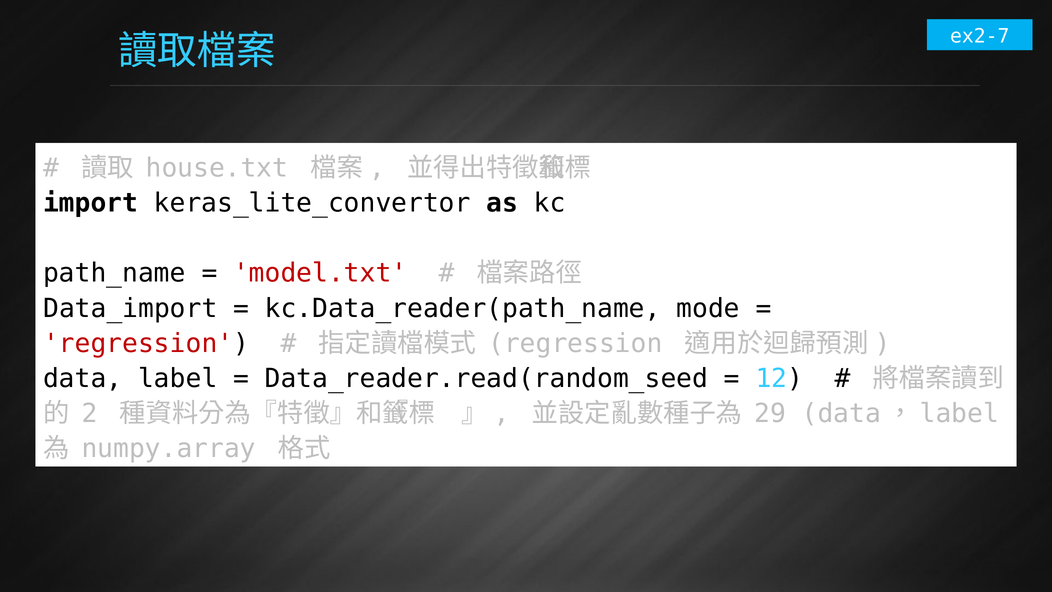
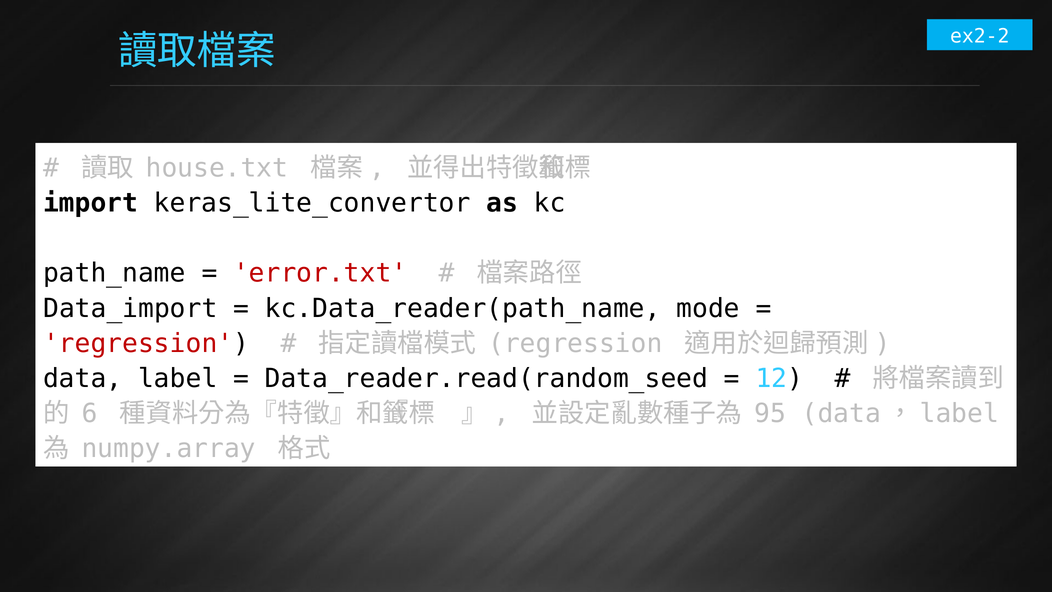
ex2-7: ex2-7 -> ex2-2
model.txt: model.txt -> error.txt
2: 2 -> 6
29: 29 -> 95
